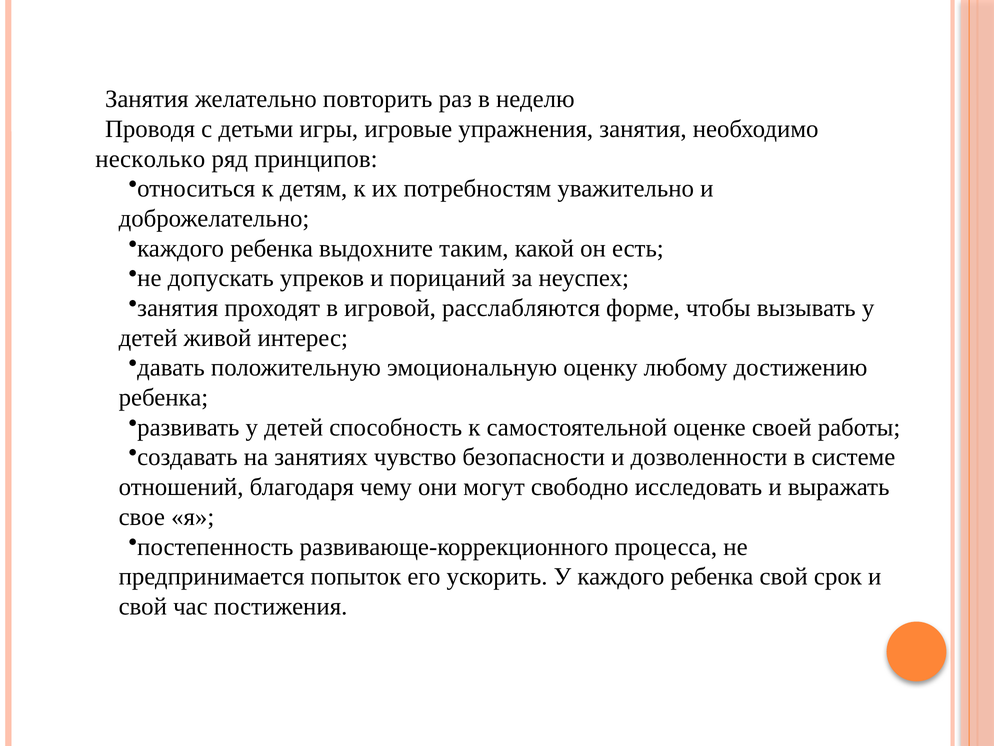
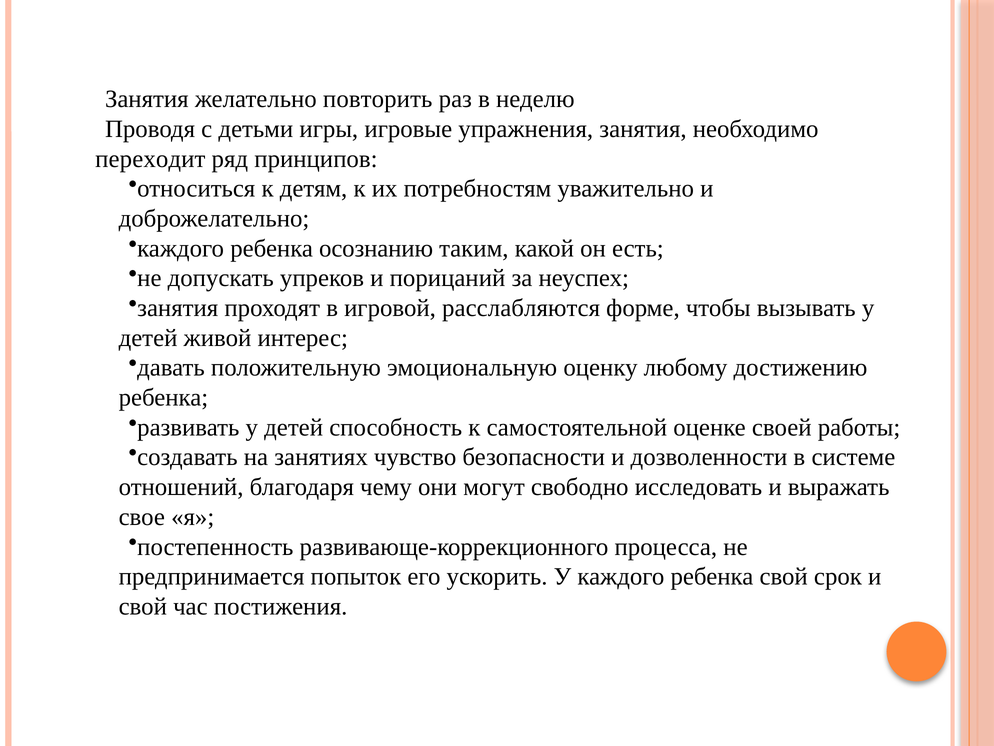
несколько: несколько -> переходит
выдохните: выдохните -> осознанию
